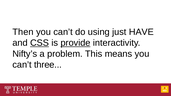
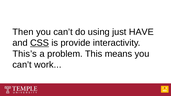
provide underline: present -> none
Nifty’s: Nifty’s -> This’s
three: three -> work
